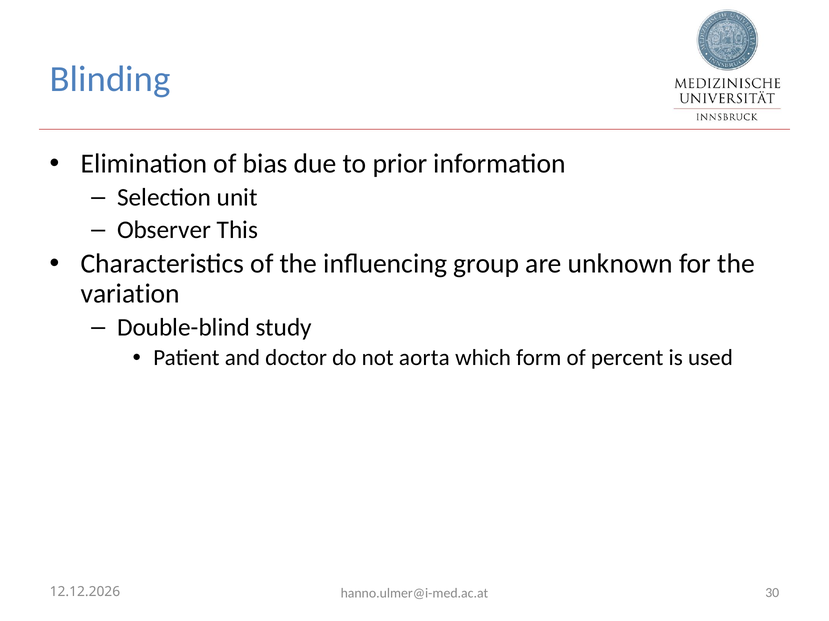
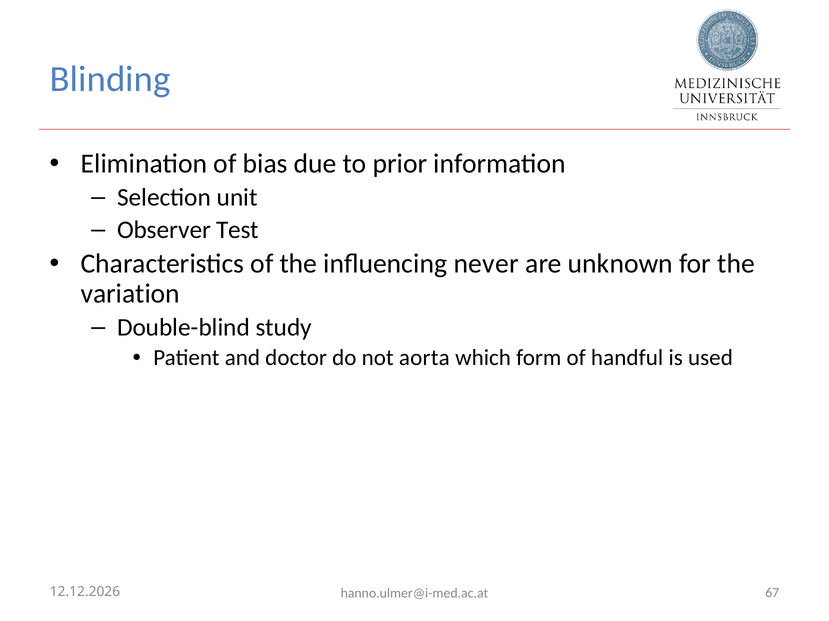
This: This -> Test
group: group -> never
percent: percent -> handful
30: 30 -> 67
